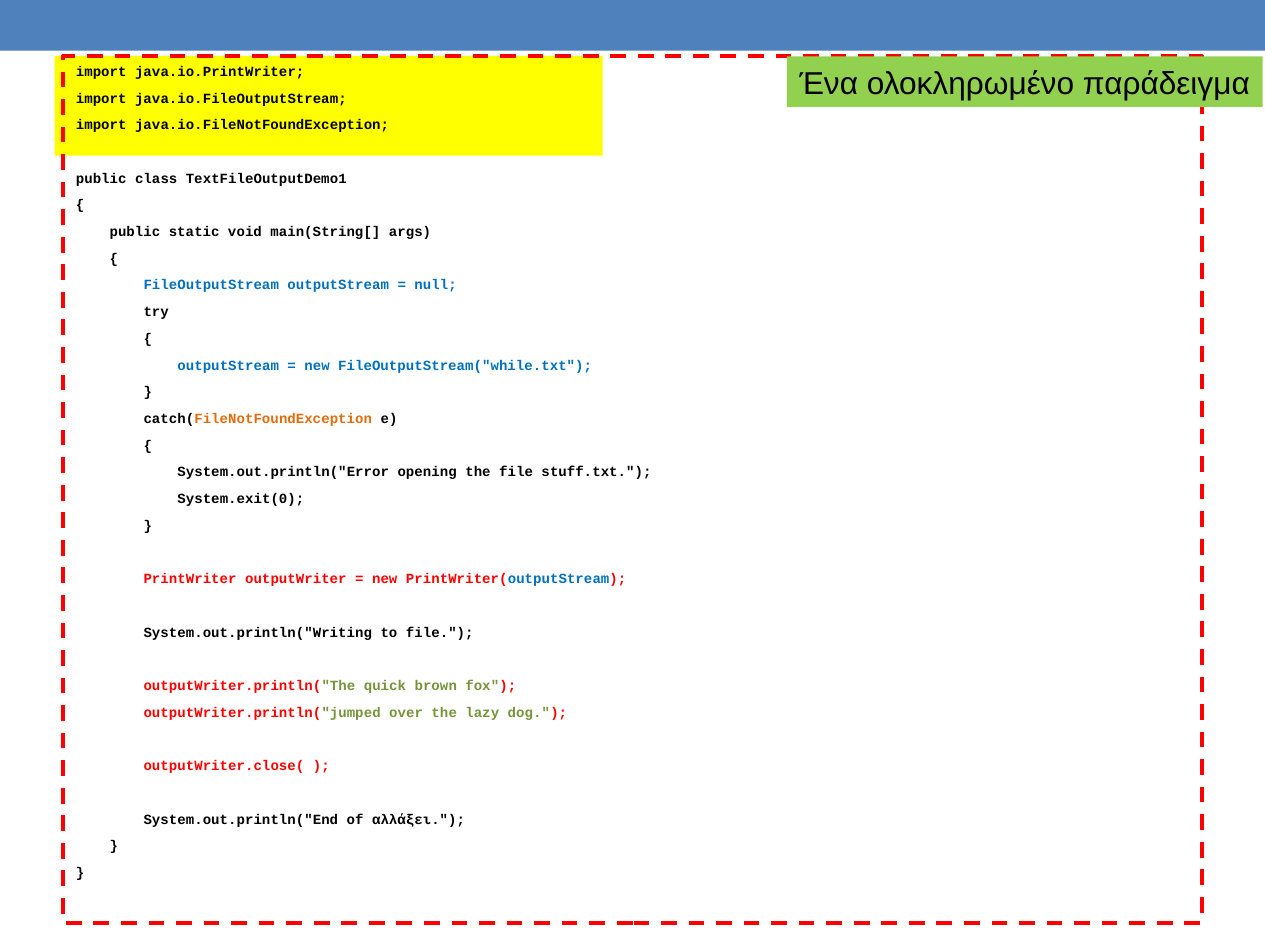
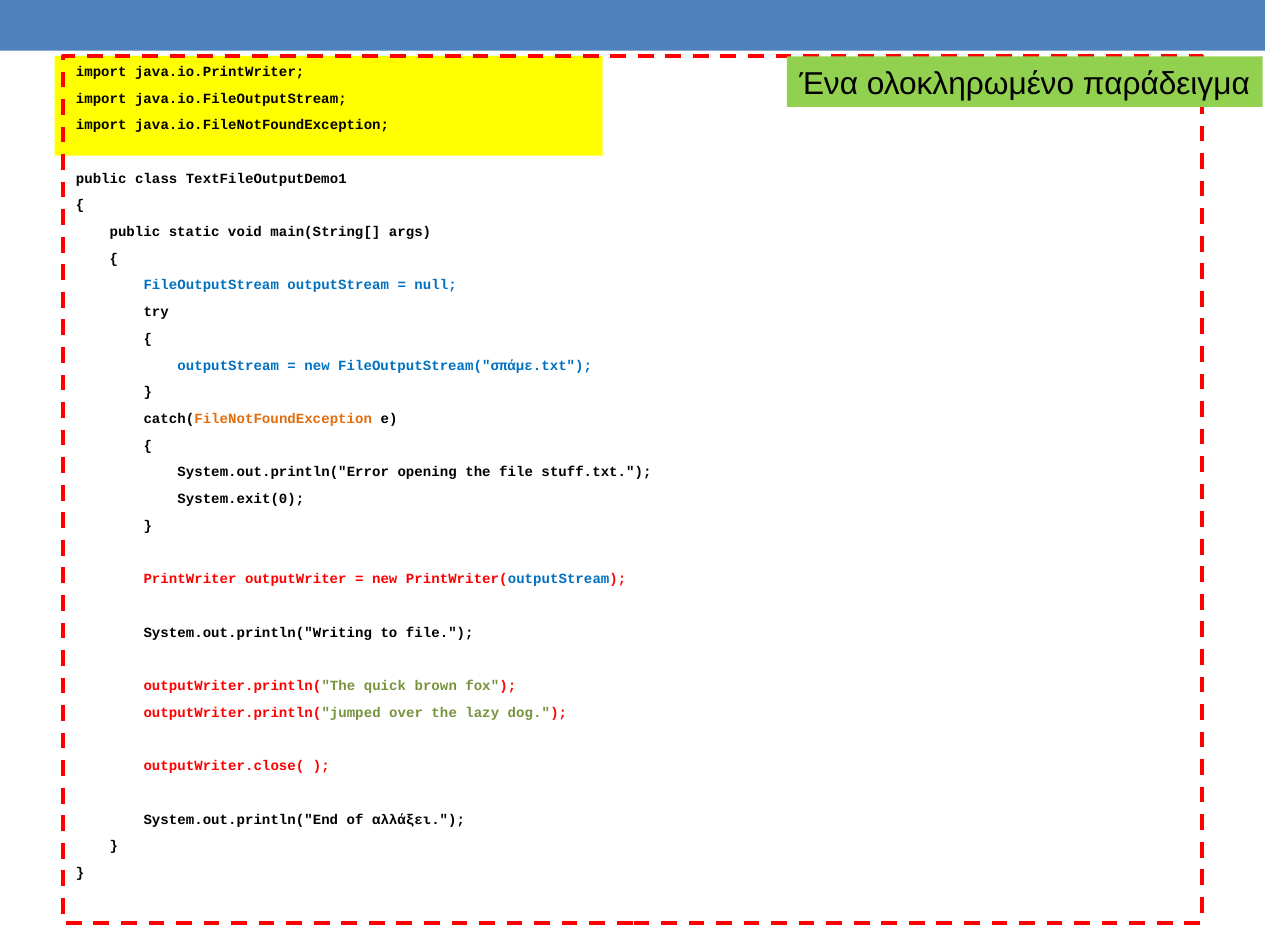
FileOutputStream("while.txt: FileOutputStream("while.txt -> FileOutputStream("σπάμε.txt
